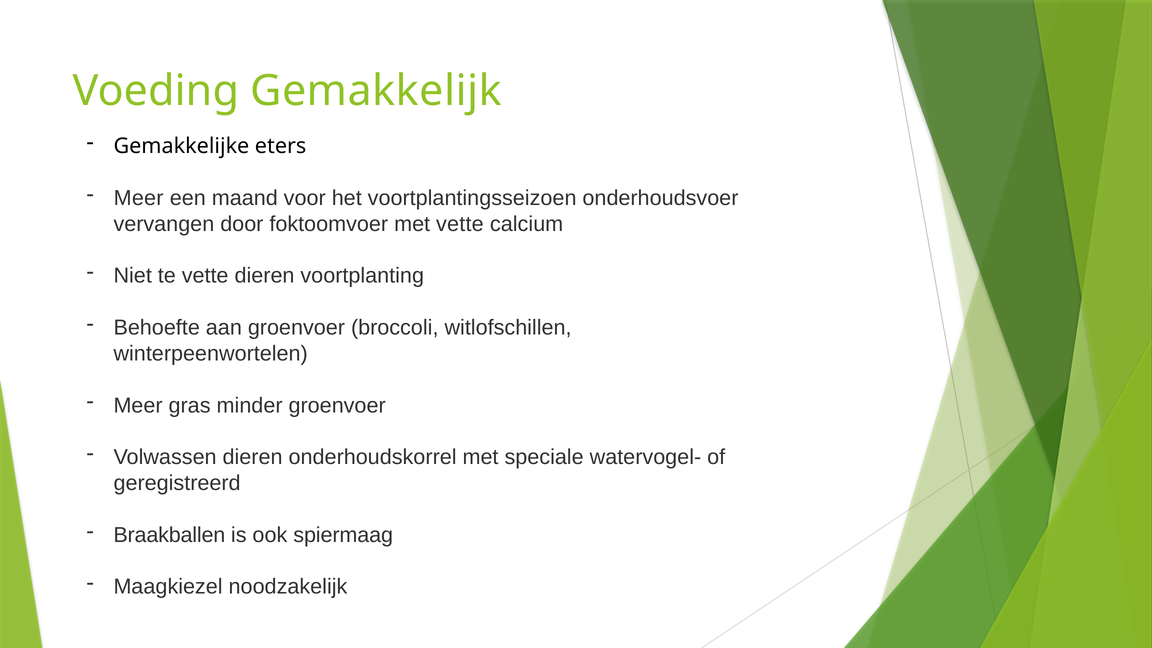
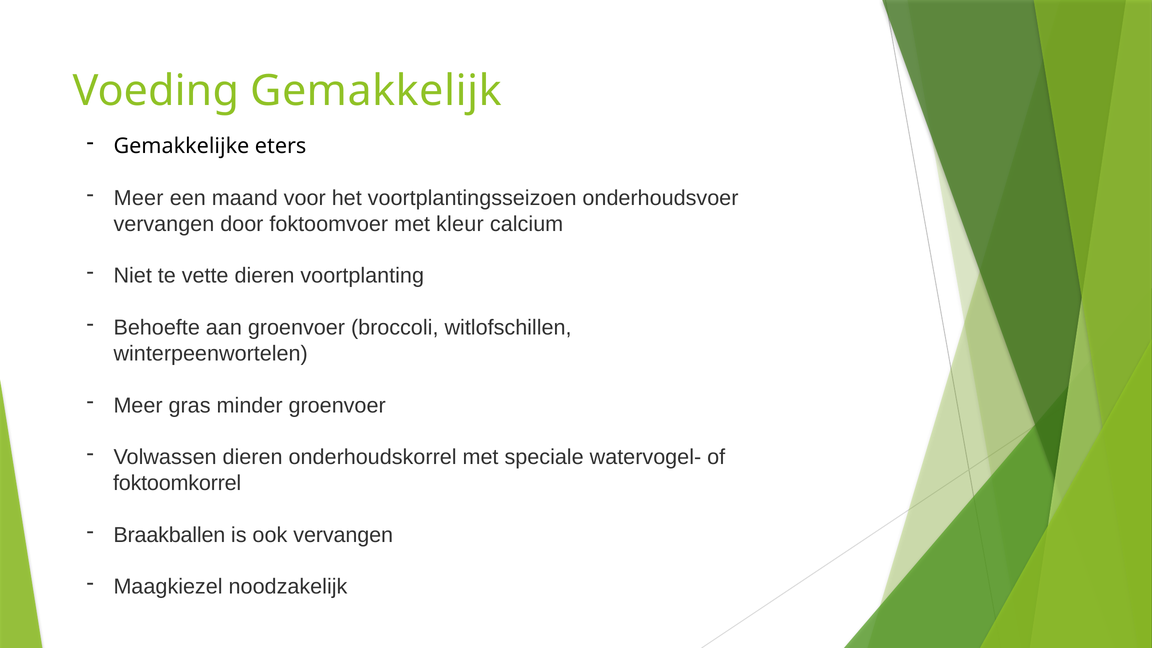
met vette: vette -> kleur
geregistreerd: geregistreerd -> foktoomkorrel
ook spiermaag: spiermaag -> vervangen
